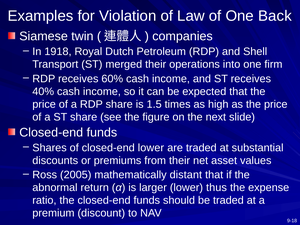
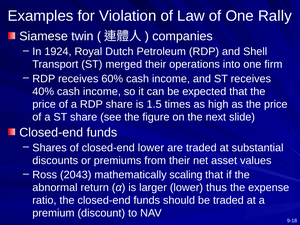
Back: Back -> Rally
1918: 1918 -> 1924
2005: 2005 -> 2043
distant: distant -> scaling
